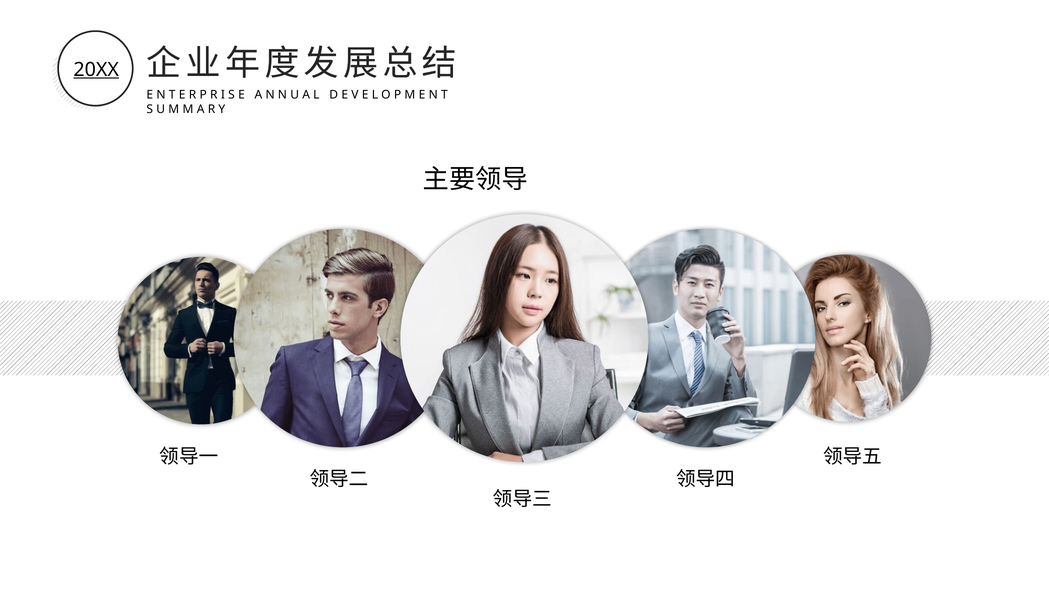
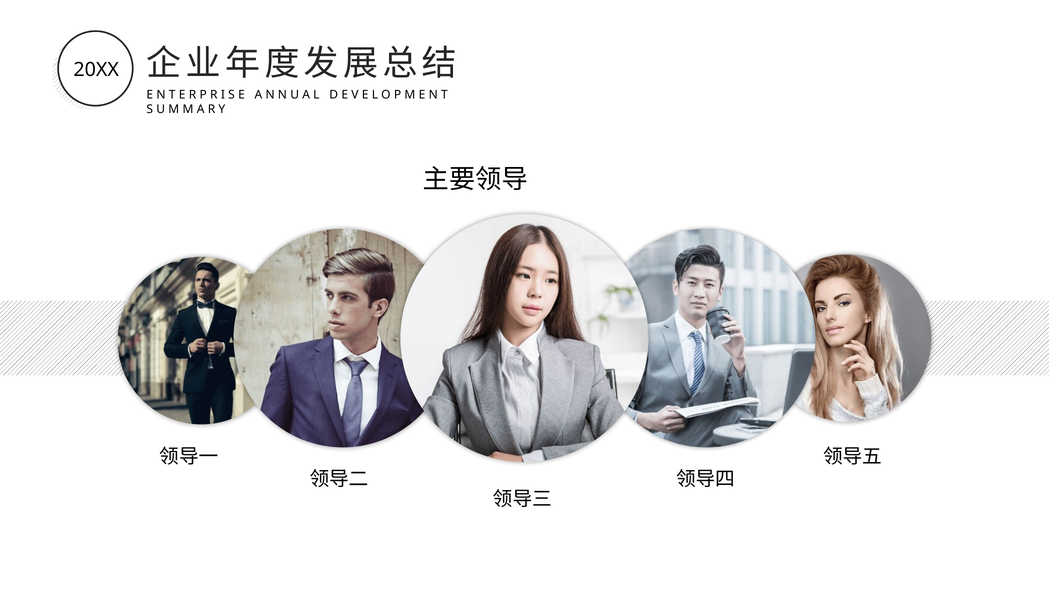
20XX underline: present -> none
